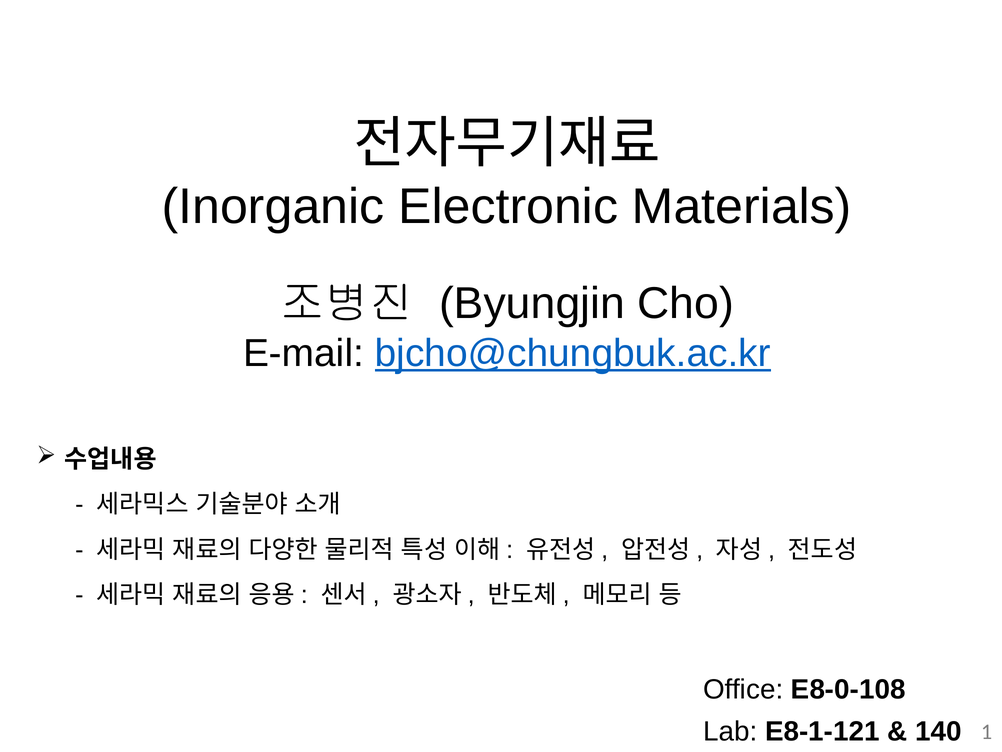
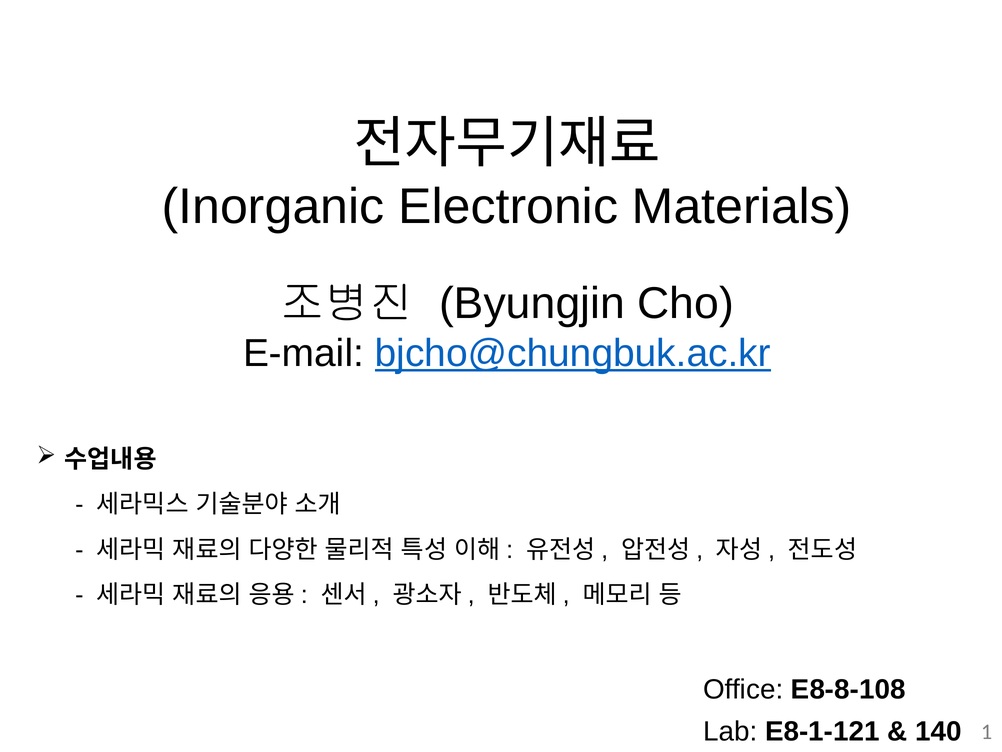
E8-0-108: E8-0-108 -> E8-8-108
